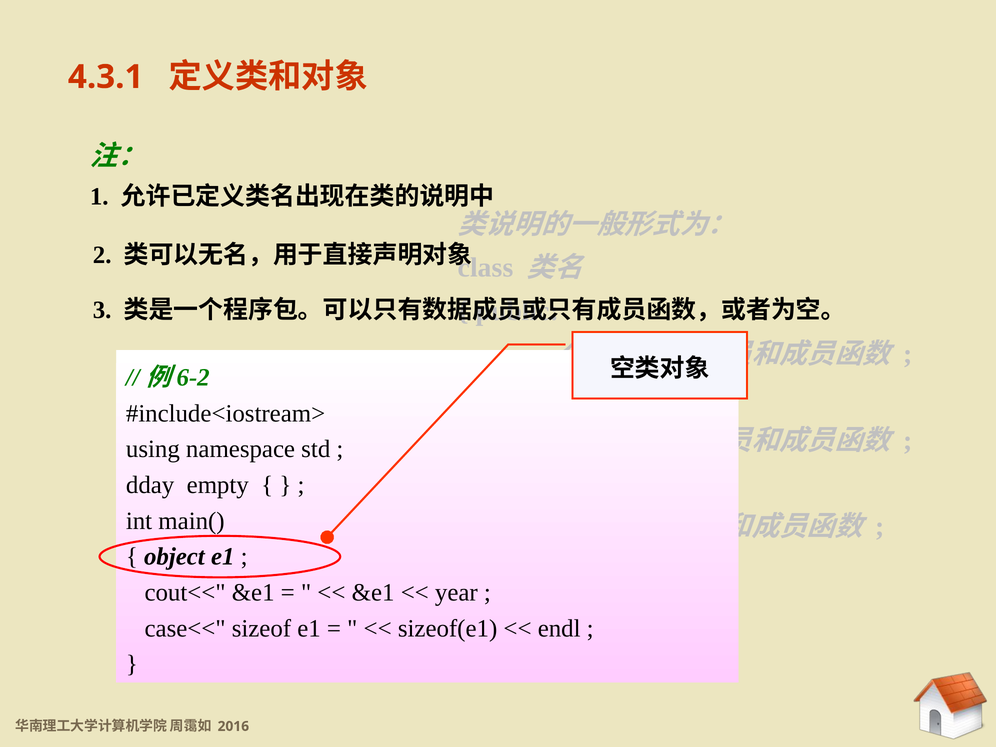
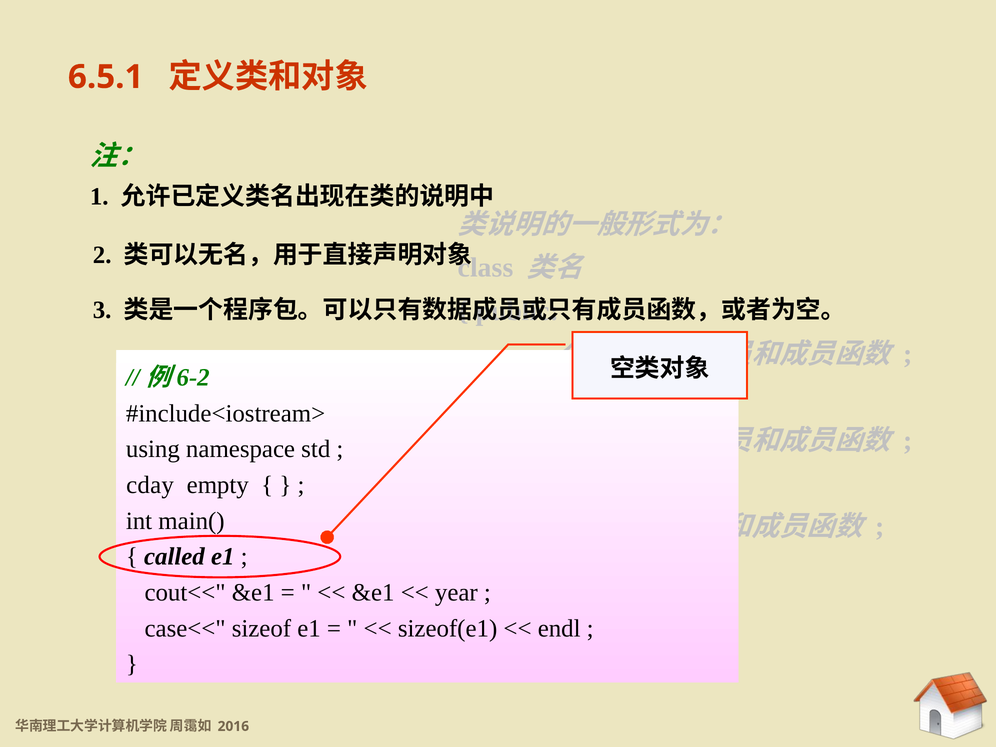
4.3.1: 4.3.1 -> 6.5.1
dday: dday -> cday
object: object -> called
